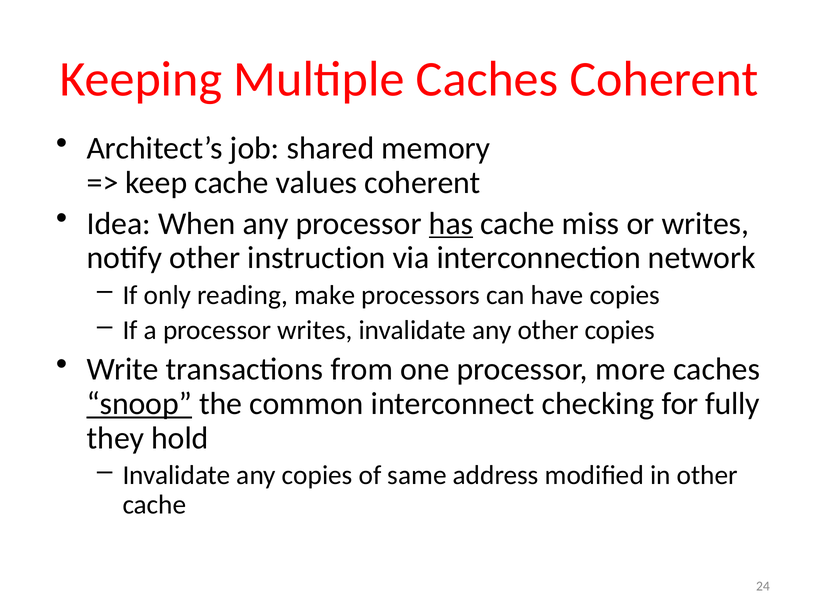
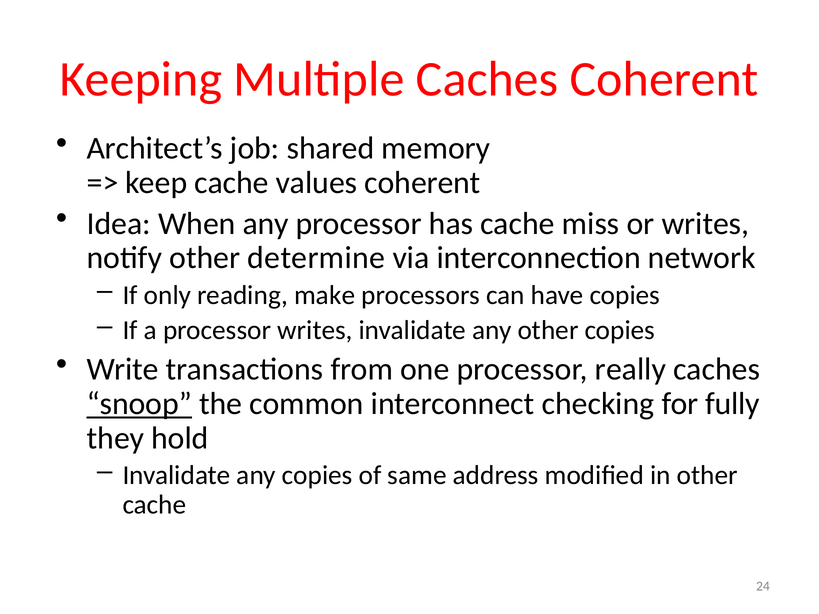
has underline: present -> none
instruction: instruction -> determine
more: more -> really
